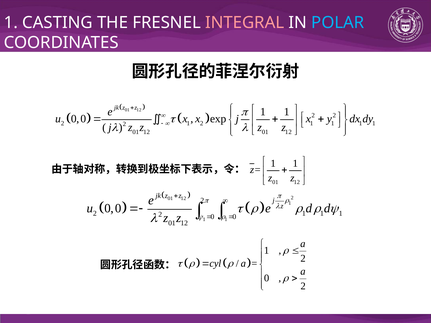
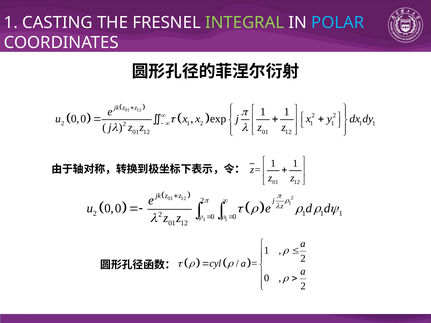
INTEGRAL colour: pink -> light green
